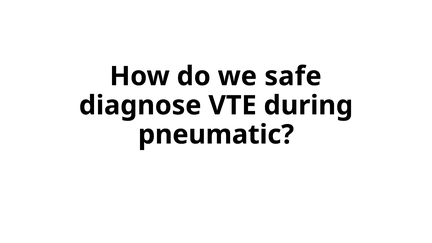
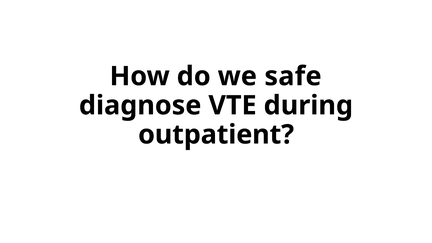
pneumatic: pneumatic -> outpatient
